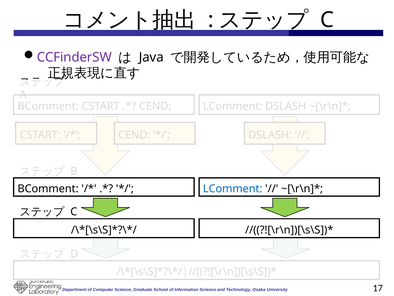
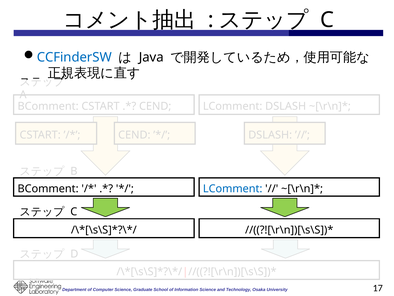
CCFinderSW colour: purple -> blue
